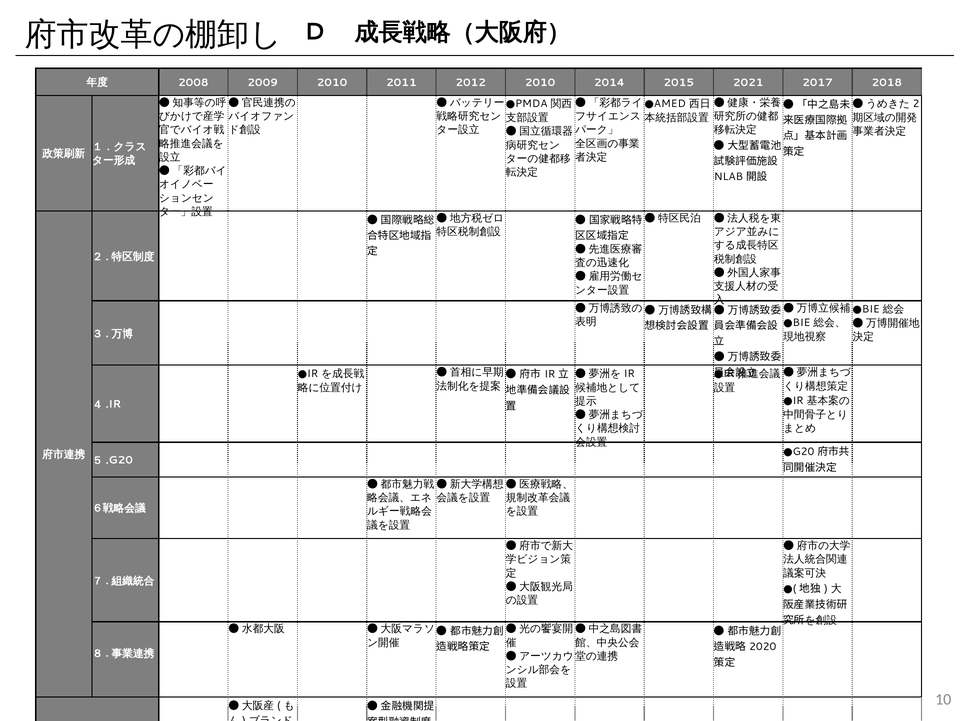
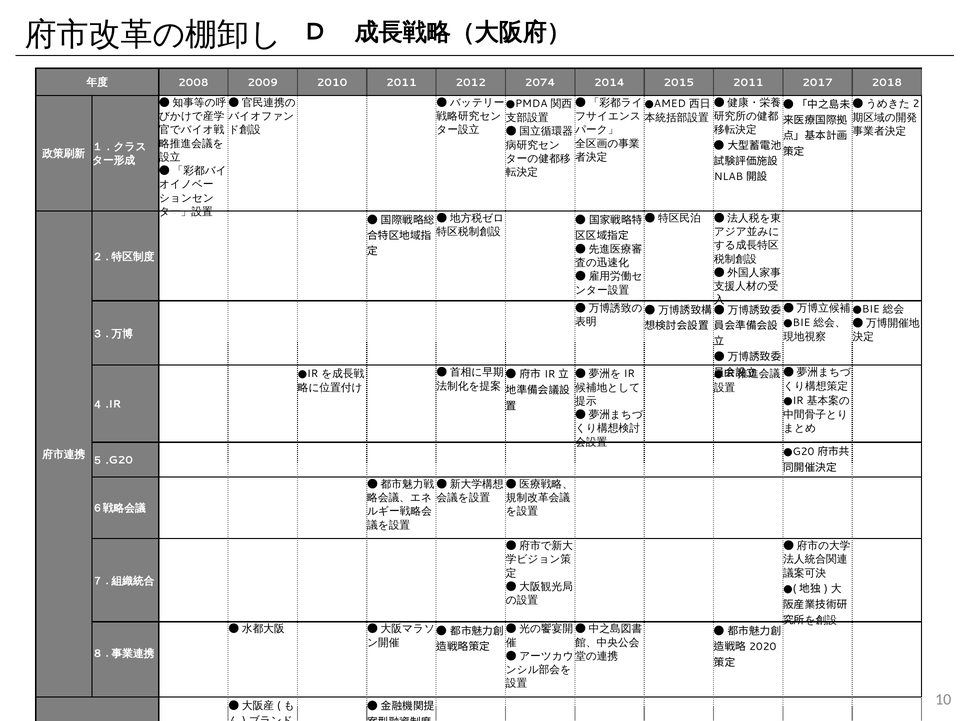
2012 2010: 2010 -> 2074
2015 2021: 2021 -> 2011
